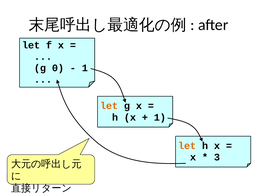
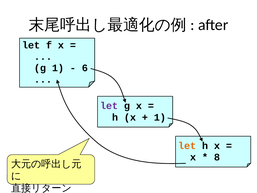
g 0: 0 -> 1
1 at (85, 68): 1 -> 6
let at (109, 106) colour: orange -> purple
3: 3 -> 8
